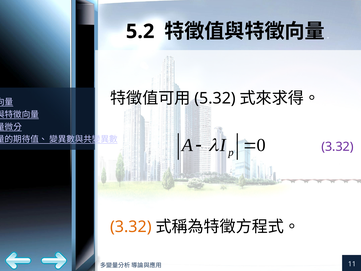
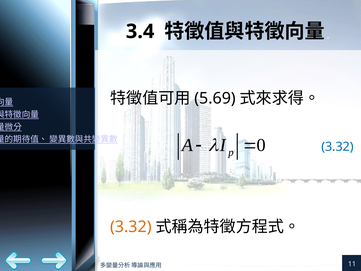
5.2 at (140, 31): 5.2 -> 3.4
5.32: 5.32 -> 5.69
3.32 at (337, 147) colour: purple -> blue
